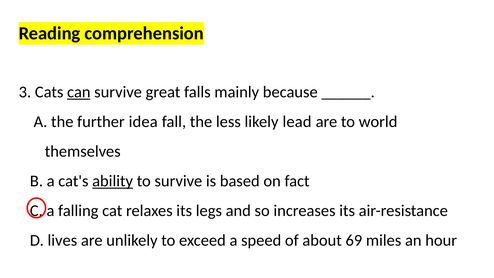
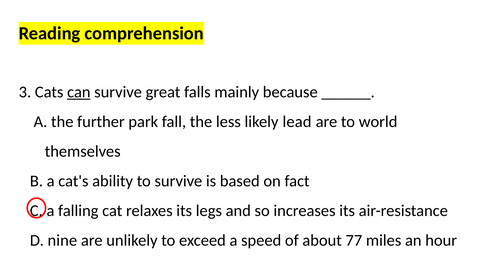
idea: idea -> park
ability underline: present -> none
lives: lives -> nine
69: 69 -> 77
